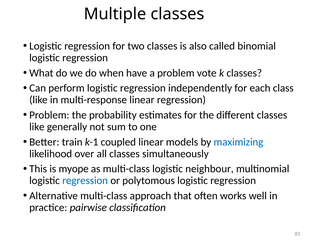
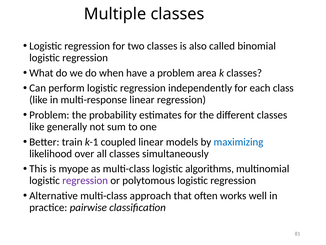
vote: vote -> area
neighbour: neighbour -> algorithms
regression at (85, 180) colour: blue -> purple
